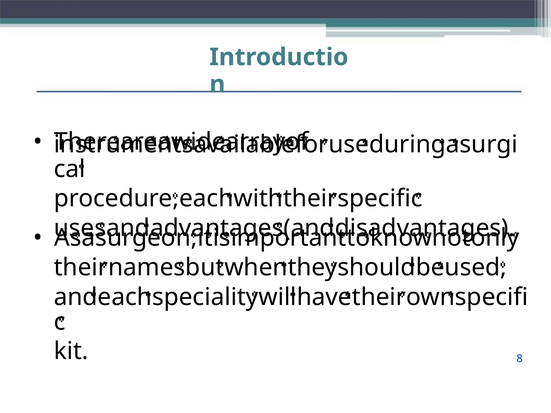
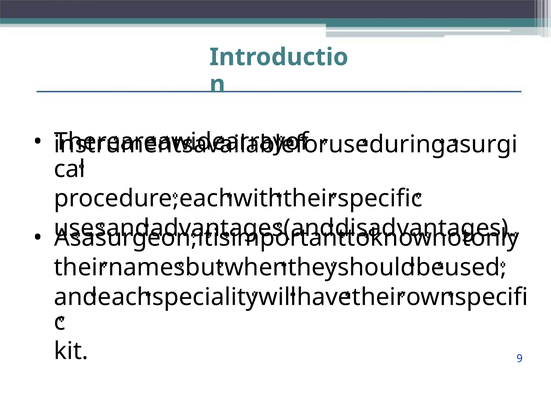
8: 8 -> 9
